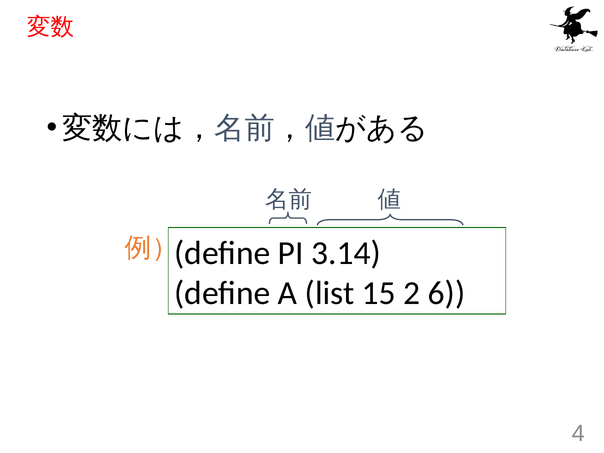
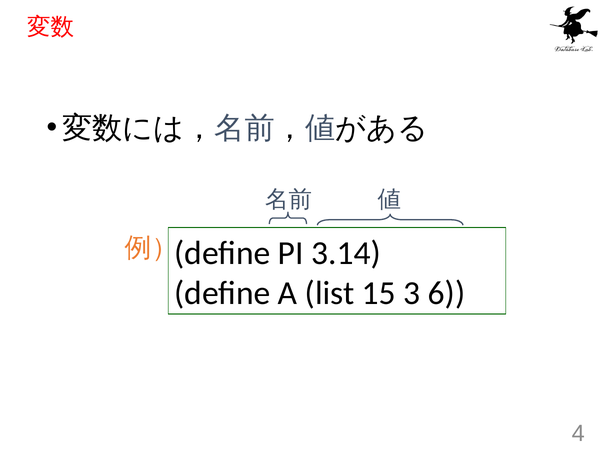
2: 2 -> 3
